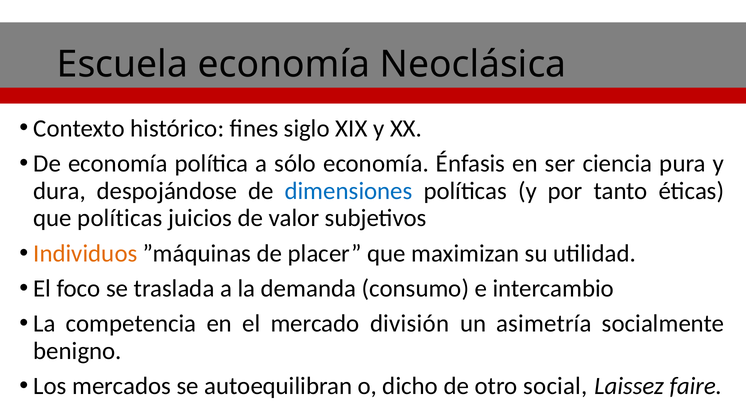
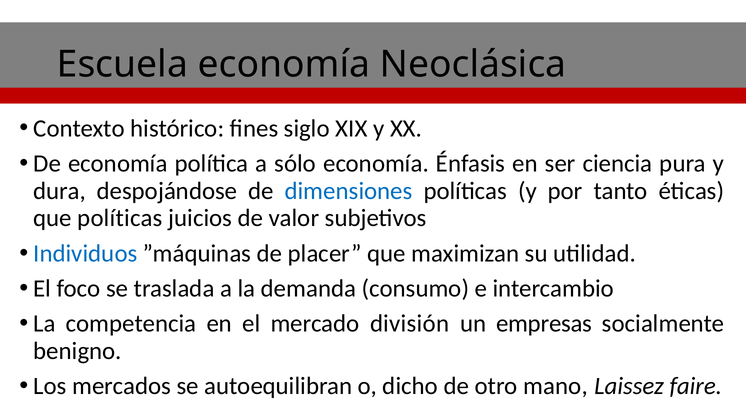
Individuos colour: orange -> blue
asimetría: asimetría -> empresas
social: social -> mano
